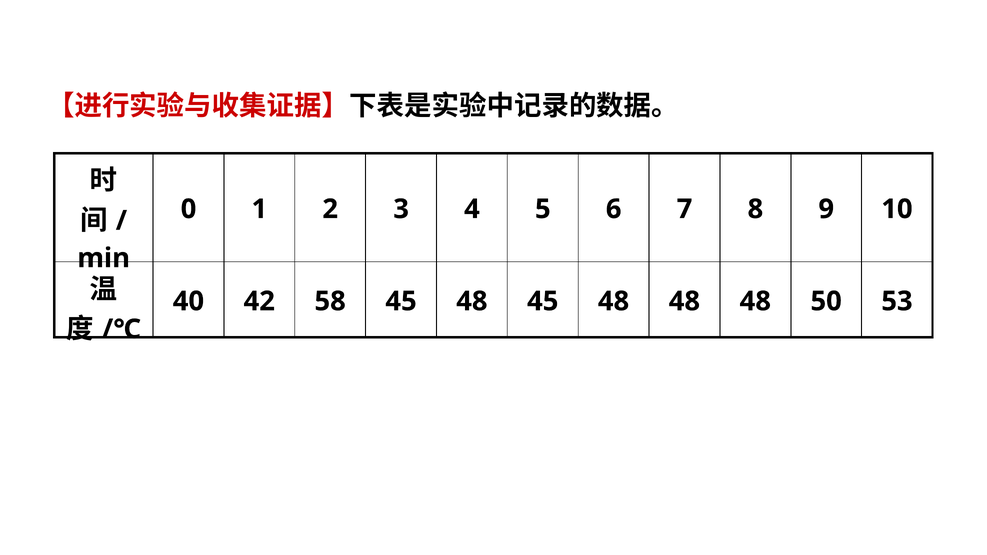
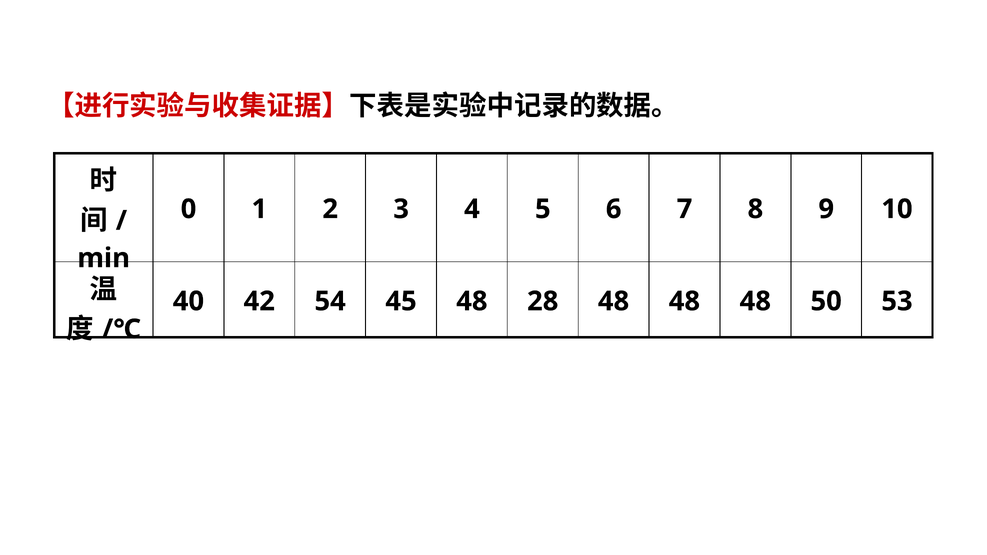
58: 58 -> 54
48 45: 45 -> 28
